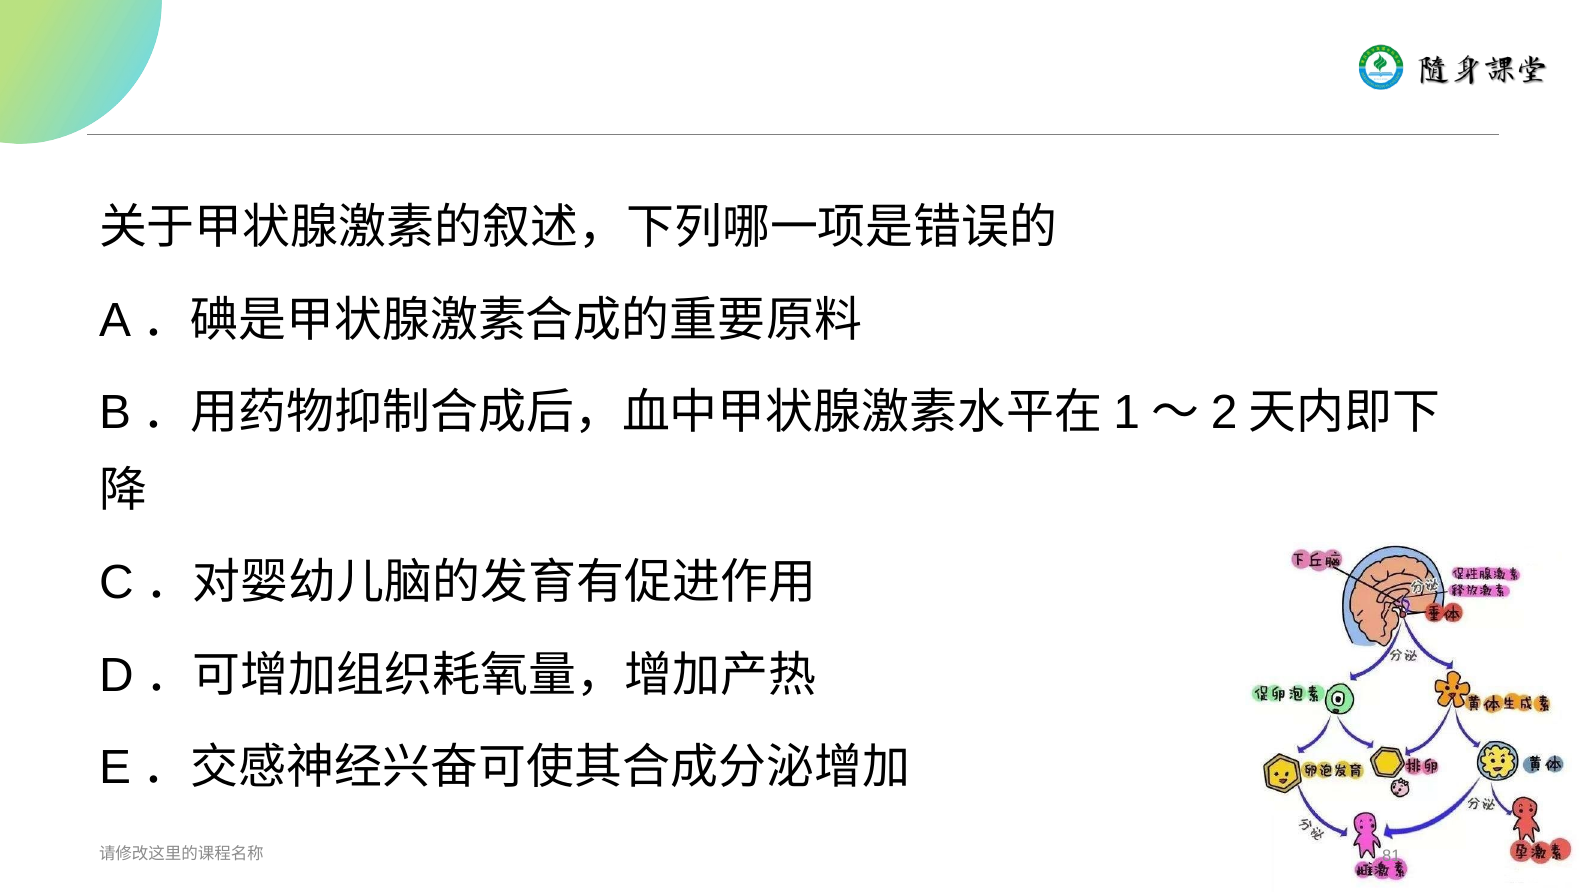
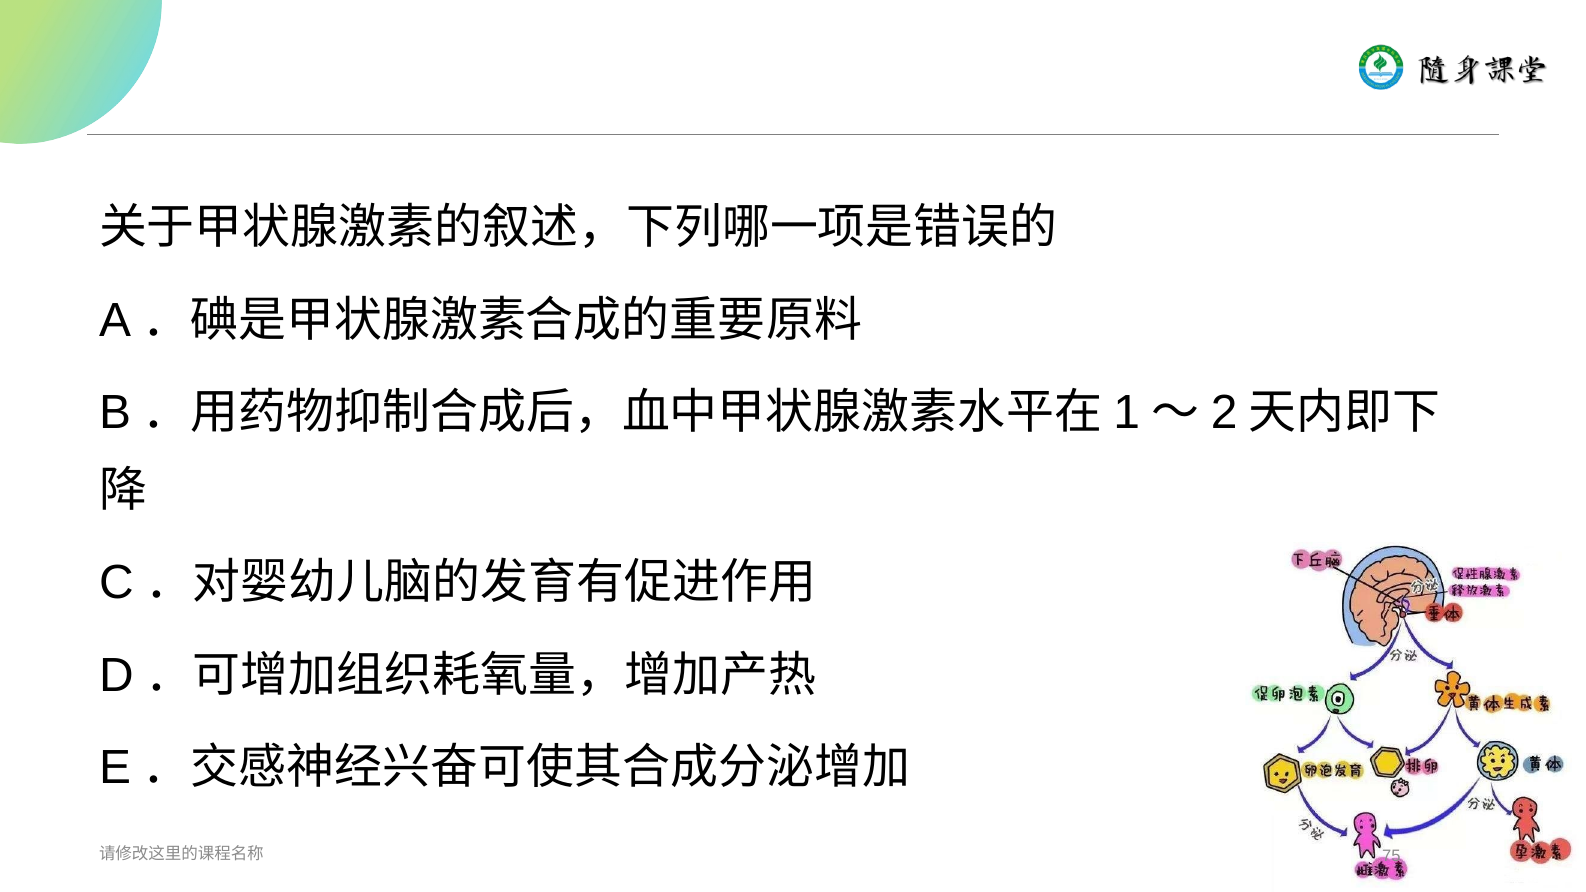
81: 81 -> 75
